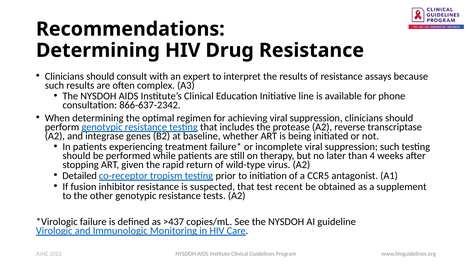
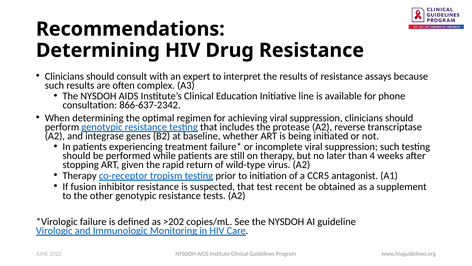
Detailed at (80, 175): Detailed -> Therapy
>437: >437 -> >202
